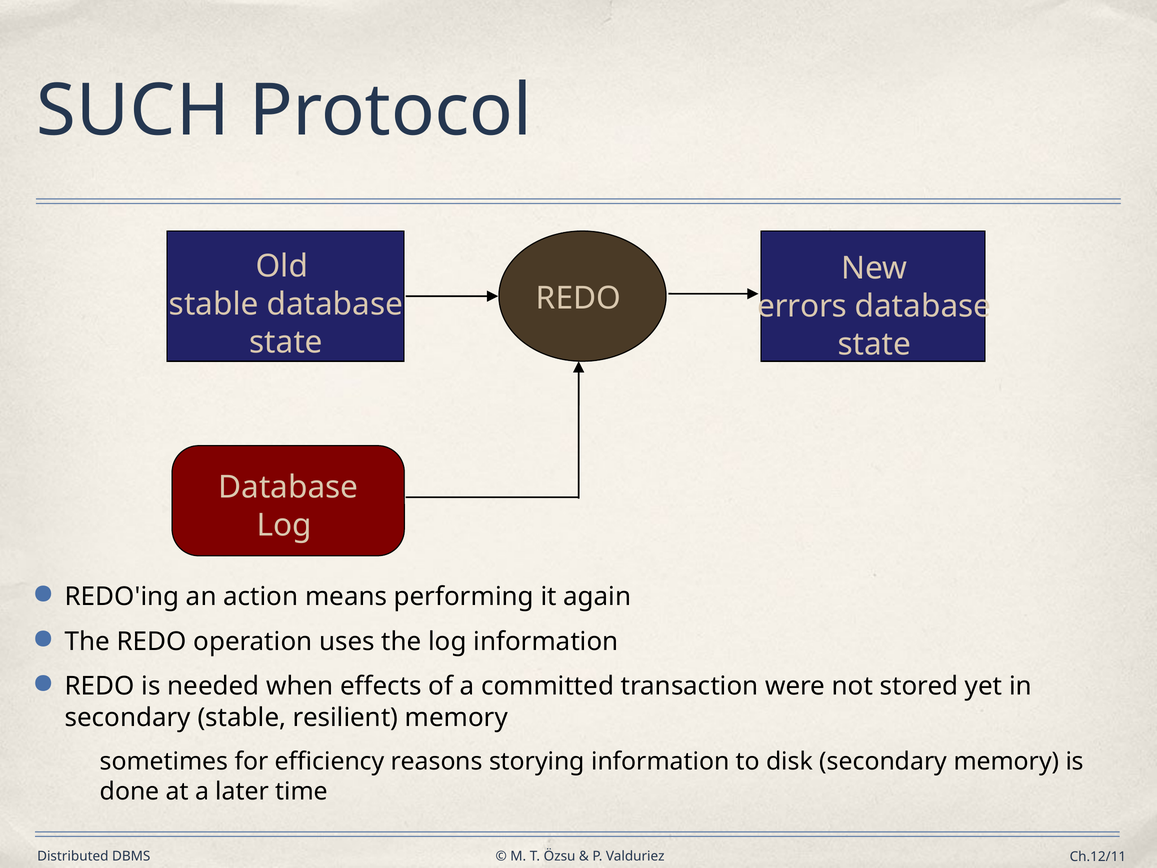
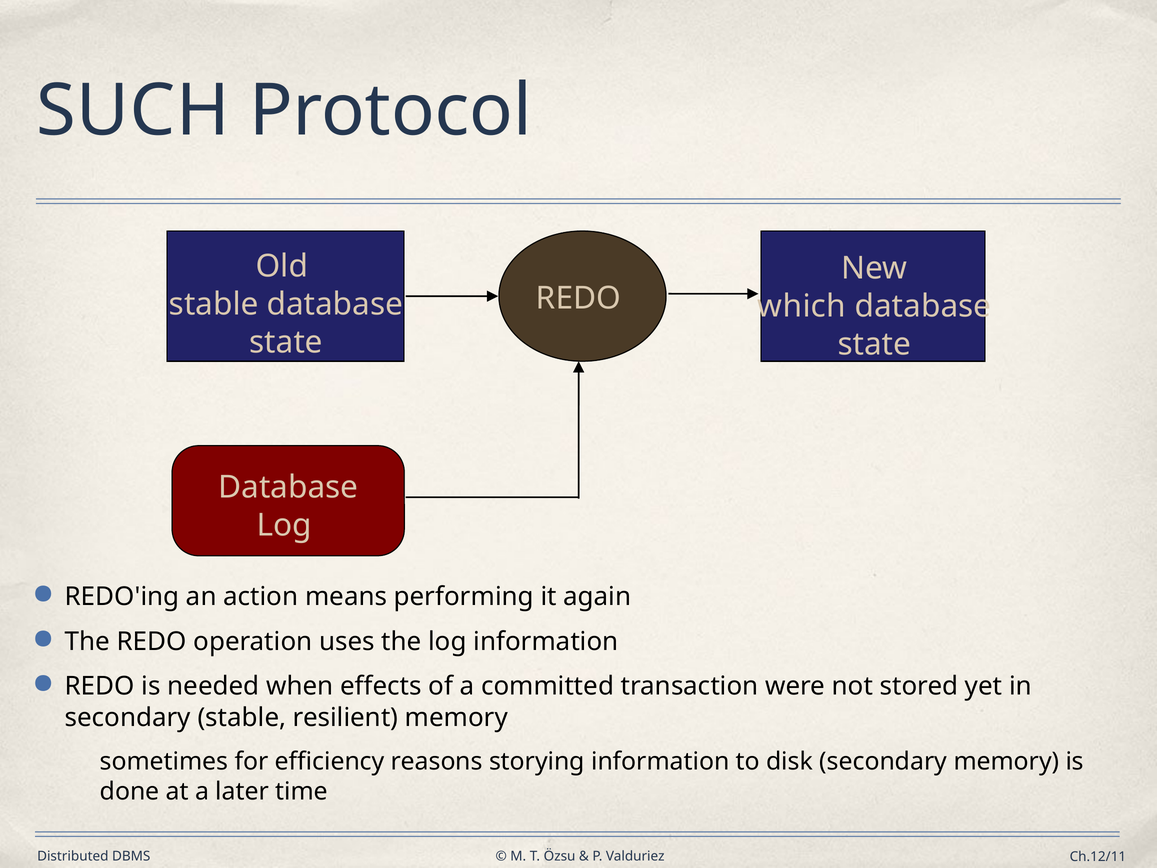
errors: errors -> which
